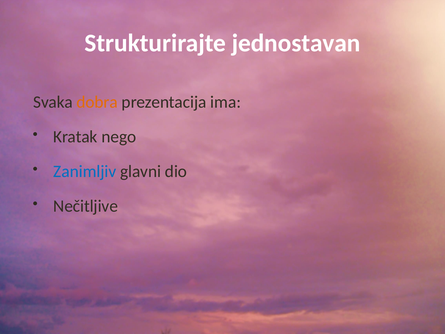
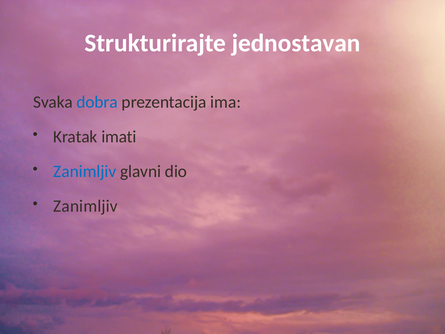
dobra colour: orange -> blue
nego: nego -> imati
Nečitljive at (86, 206): Nečitljive -> Zanimljiv
